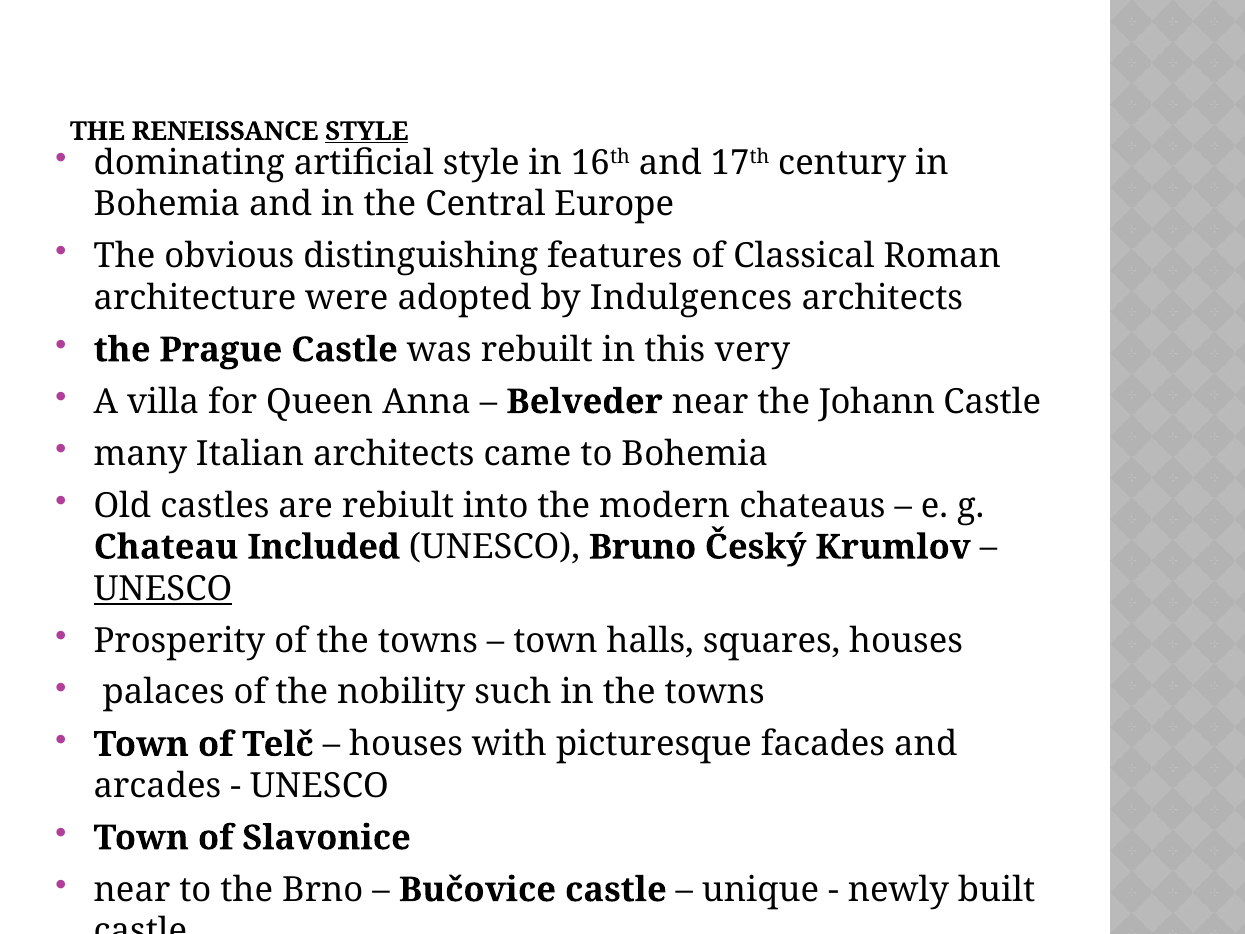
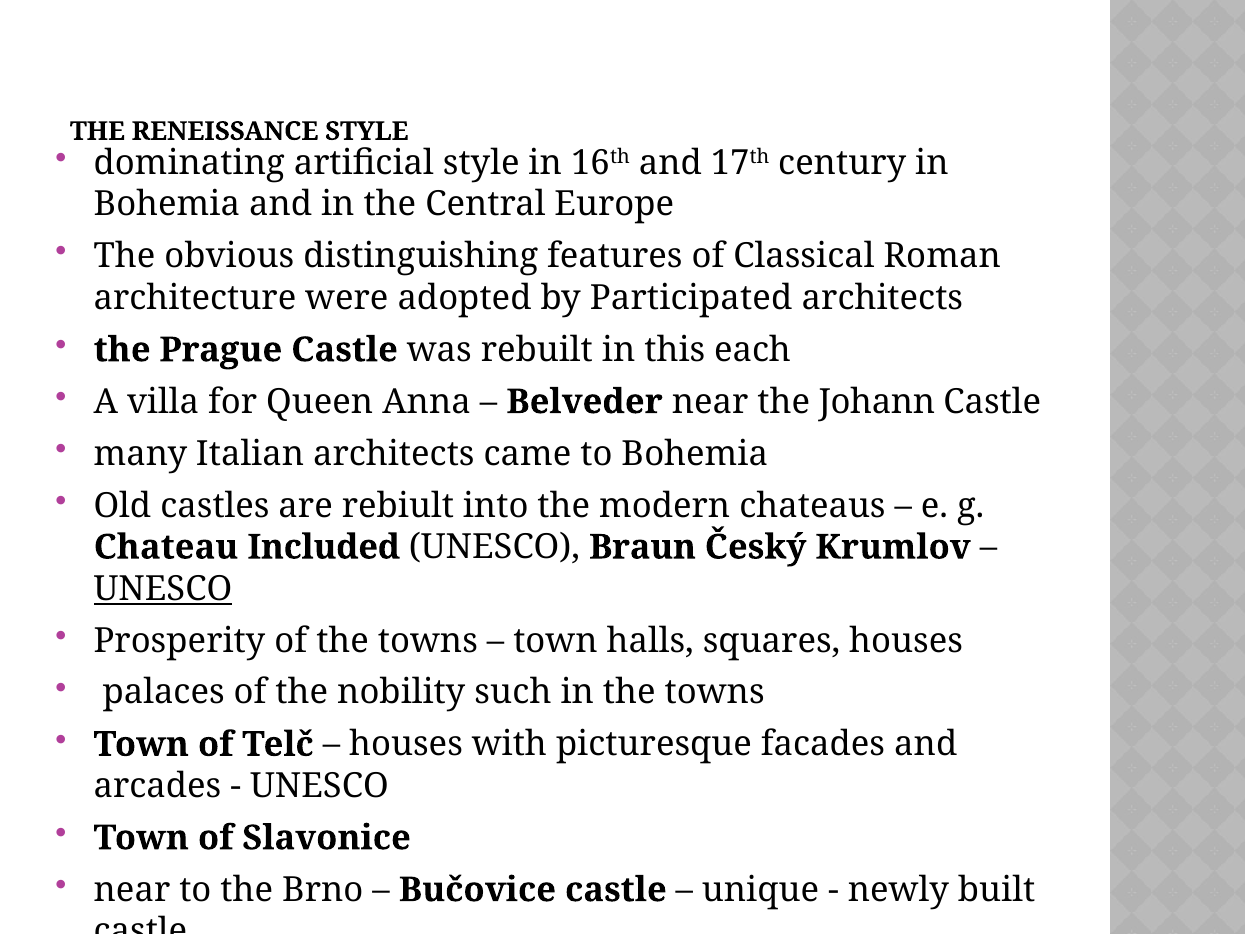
STYLE at (367, 131) underline: present -> none
Indulgences: Indulgences -> Participated
very: very -> each
Bruno: Bruno -> Braun
